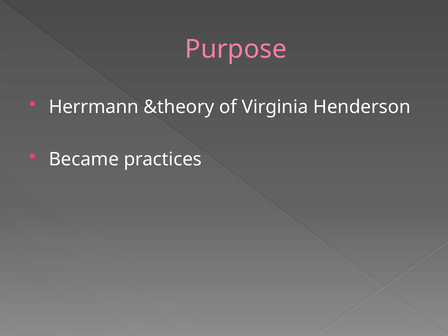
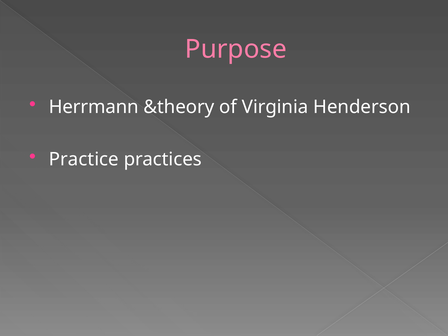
Became: Became -> Practice
